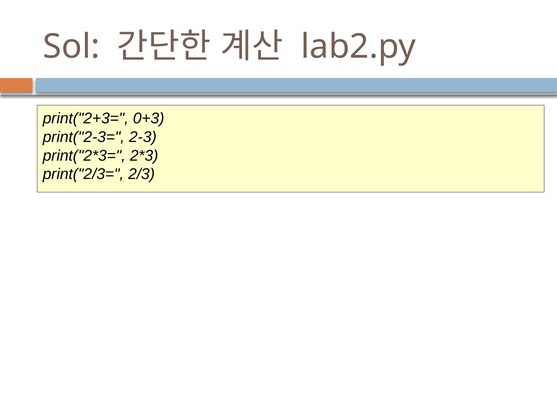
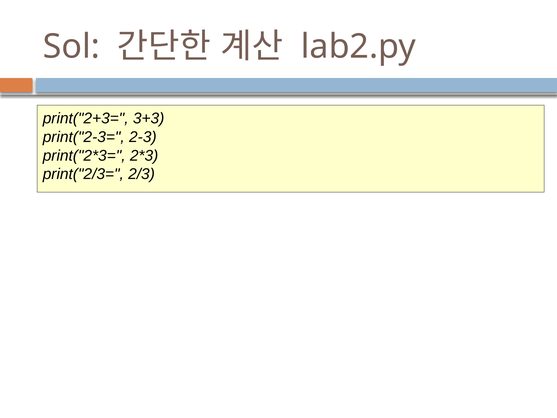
0+3: 0+3 -> 3+3
